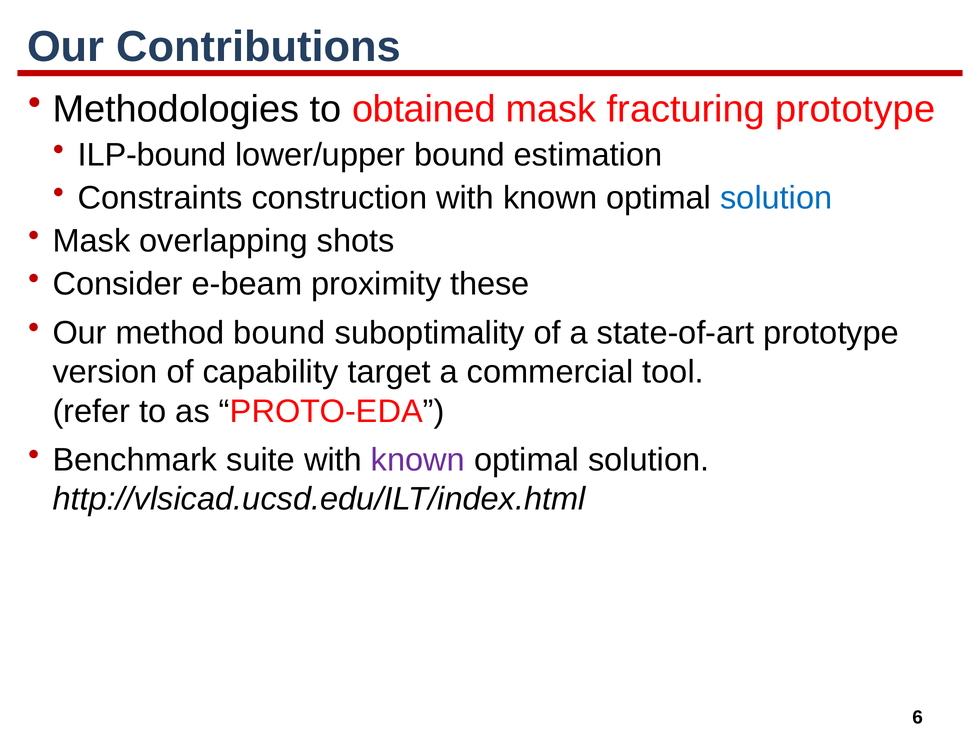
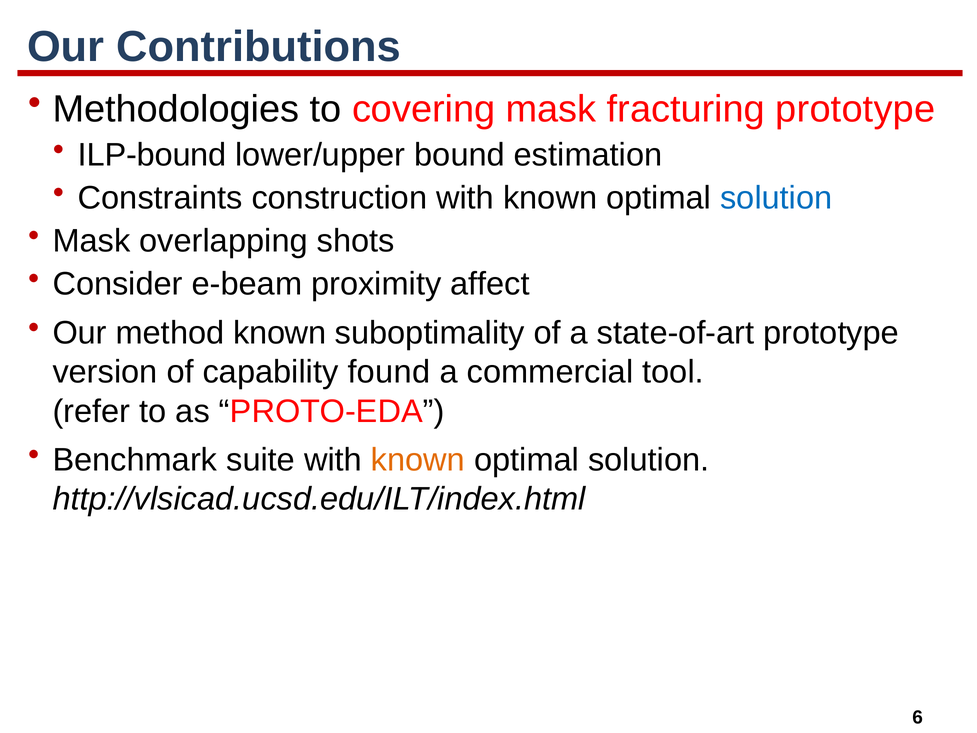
obtained: obtained -> covering
these: these -> affect
method bound: bound -> known
target: target -> found
known at (418, 460) colour: purple -> orange
